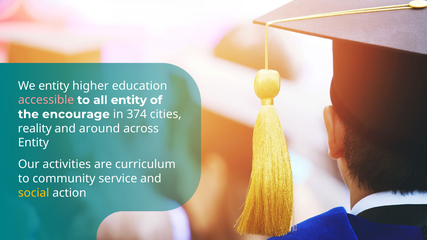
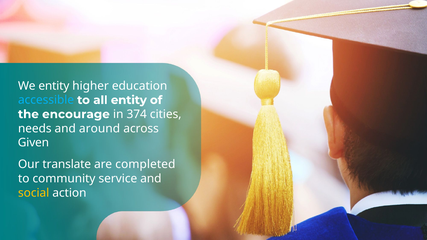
accessible colour: pink -> light blue
reality: reality -> needs
Entity at (33, 143): Entity -> Given
activities: activities -> translate
curriculum: curriculum -> completed
